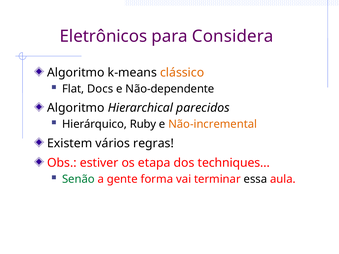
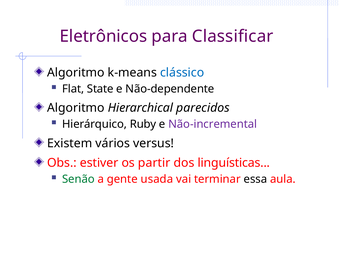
Considera: Considera -> Classificar
clássico colour: orange -> blue
Docs: Docs -> State
Não-incremental colour: orange -> purple
regras: regras -> versus
etapa: etapa -> partir
techniques: techniques -> linguísticas
forma: forma -> usada
